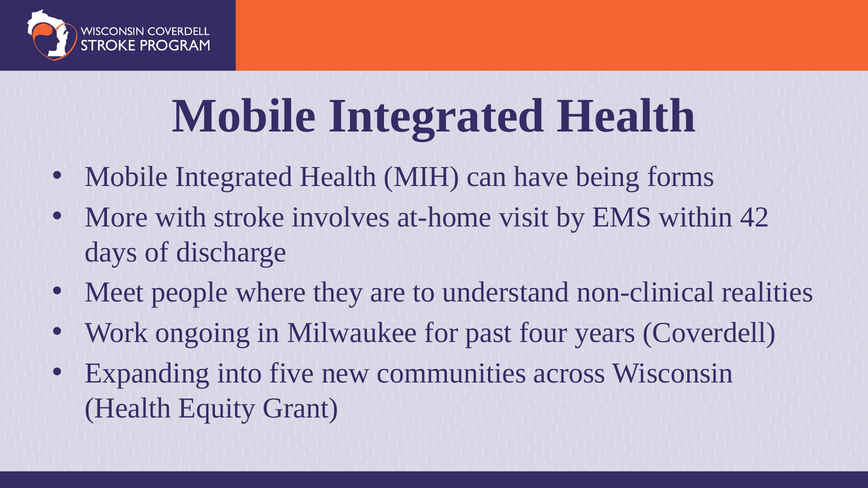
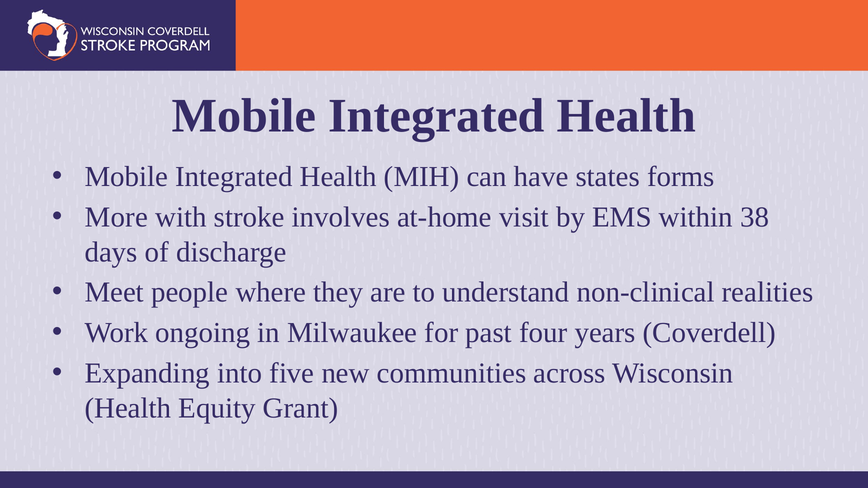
being: being -> states
42: 42 -> 38
